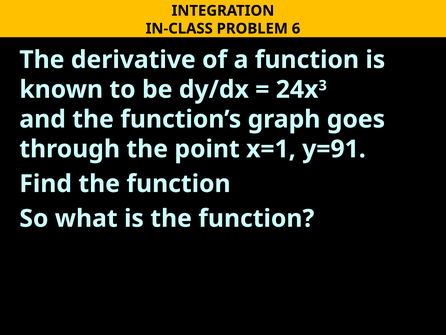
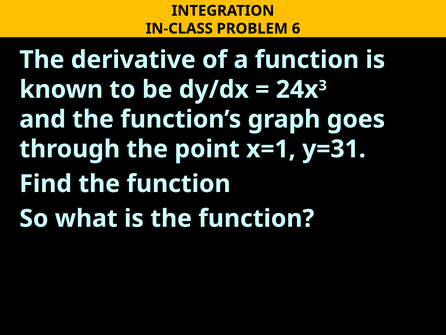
y=91: y=91 -> y=31
